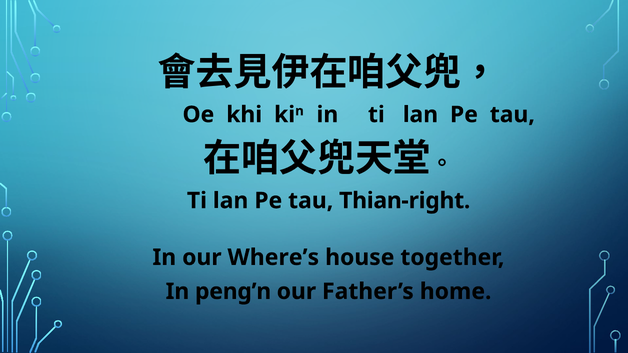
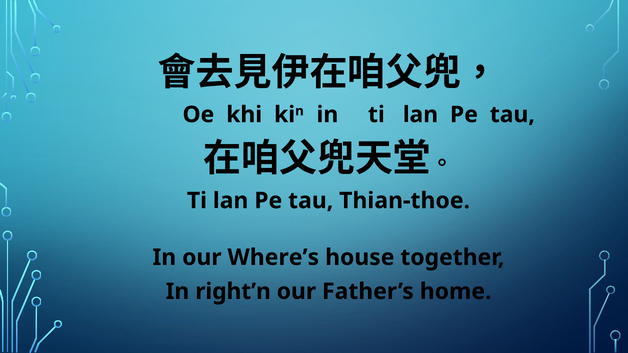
Thian-right: Thian-right -> Thian-thoe
peng’n: peng’n -> right’n
